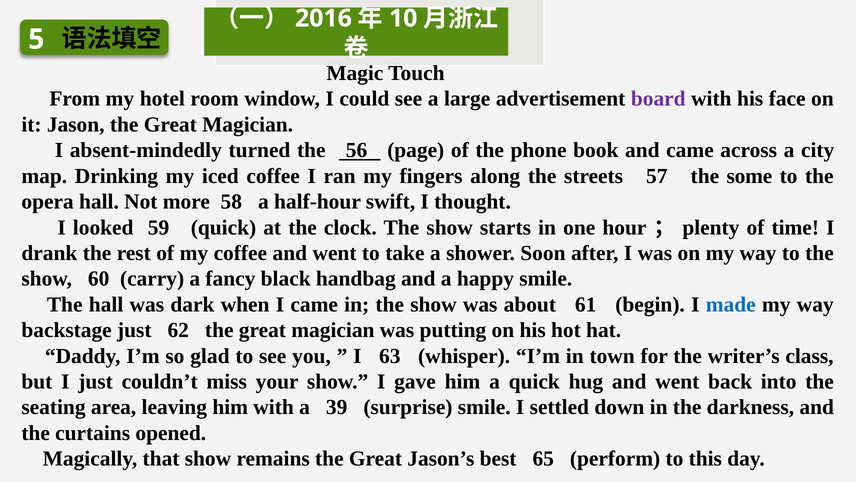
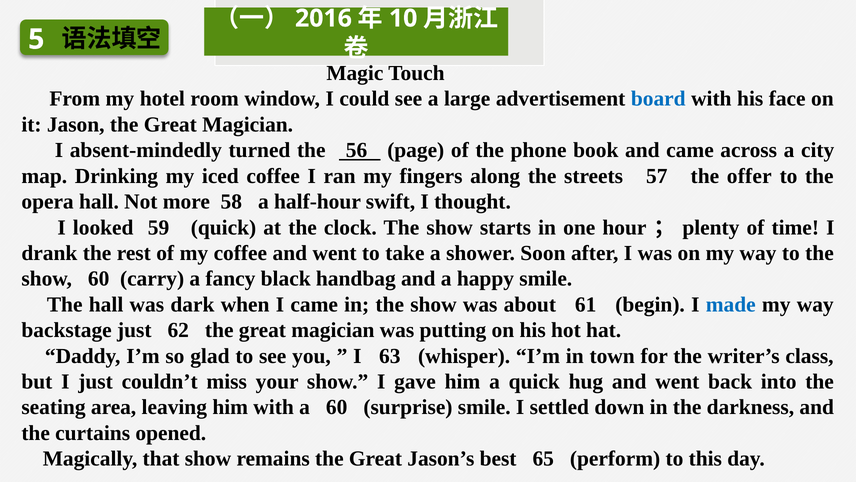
board colour: purple -> blue
some: some -> offer
a 39: 39 -> 60
